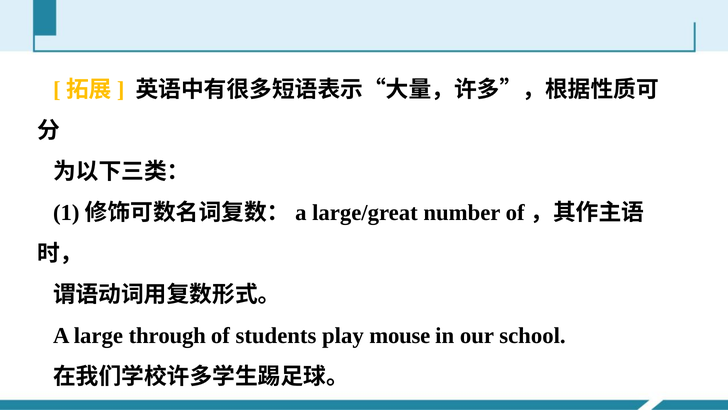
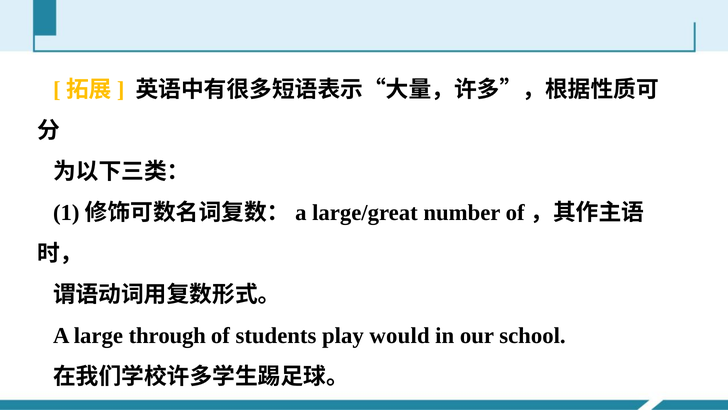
mouse: mouse -> would
